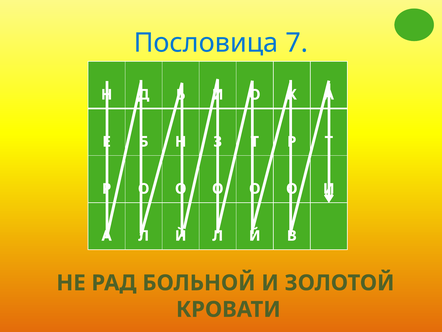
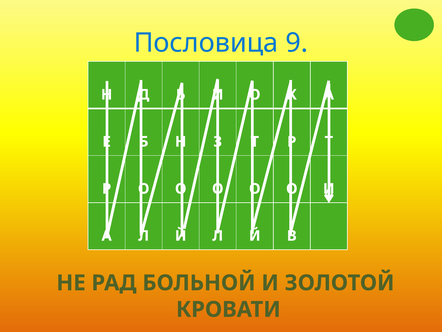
7: 7 -> 9
